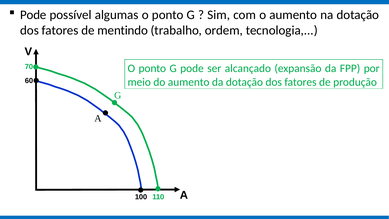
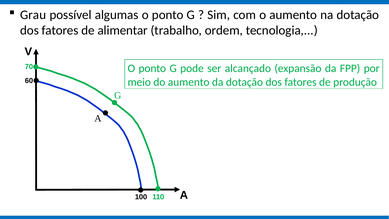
Pode at (33, 15): Pode -> Grau
mentindo: mentindo -> alimentar
